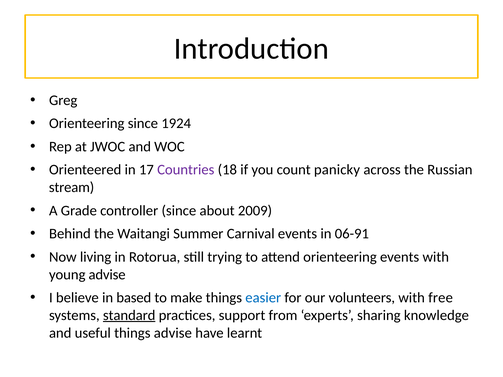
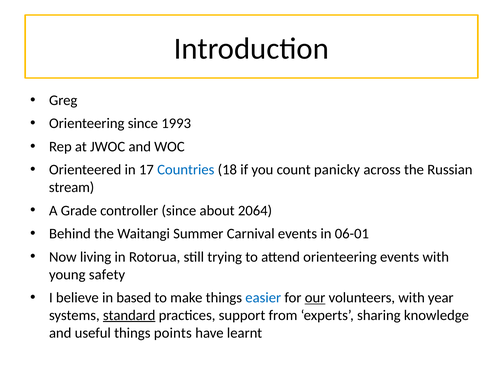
1924: 1924 -> 1993
Countries colour: purple -> blue
2009: 2009 -> 2064
06-91: 06-91 -> 06-01
young advise: advise -> safety
our underline: none -> present
free: free -> year
things advise: advise -> points
